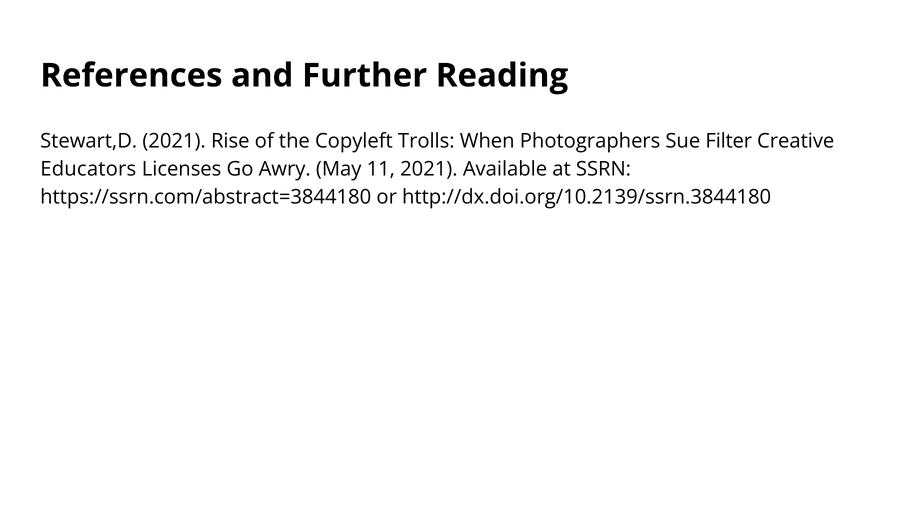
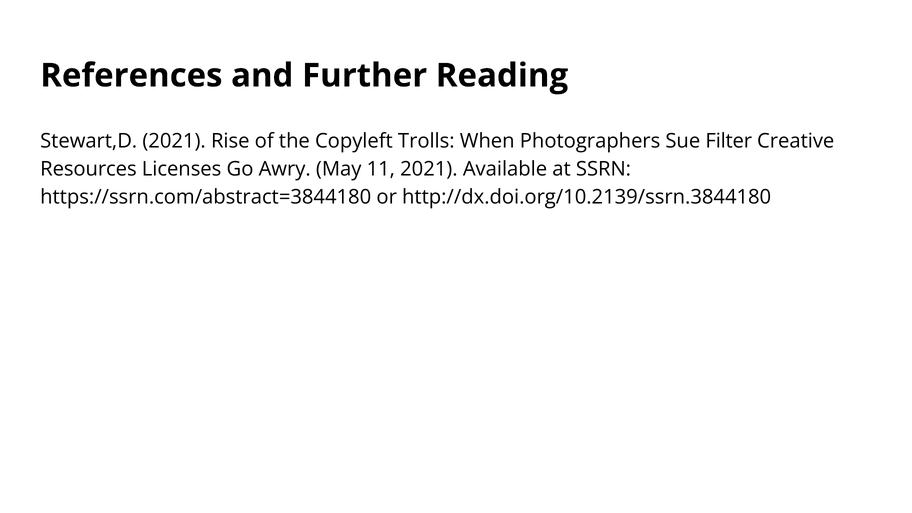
Educators: Educators -> Resources
